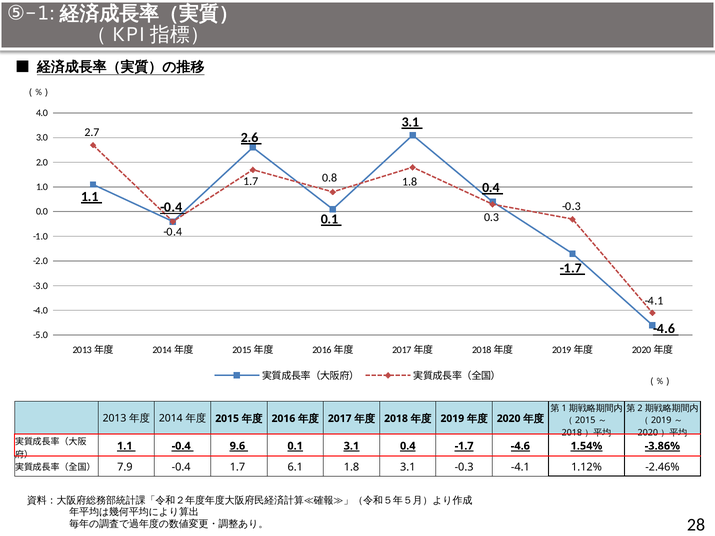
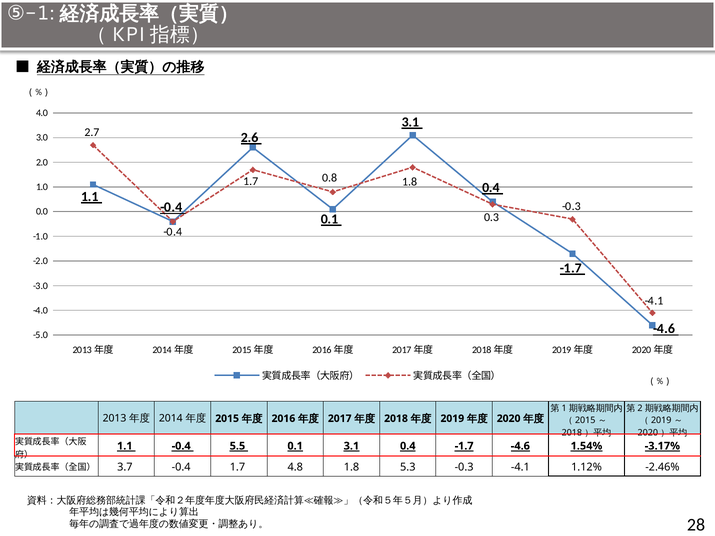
9.6: 9.6 -> 5.5
-3.86%: -3.86% -> -3.17%
7.9: 7.9 -> 3.7
6.1: 6.1 -> 4.8
1.8 3.1: 3.1 -> 5.3
